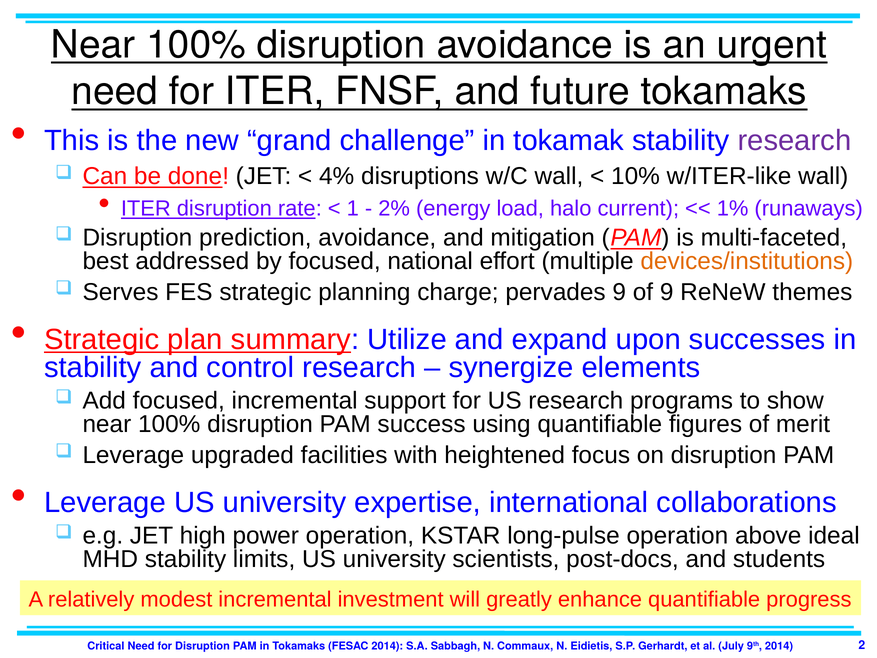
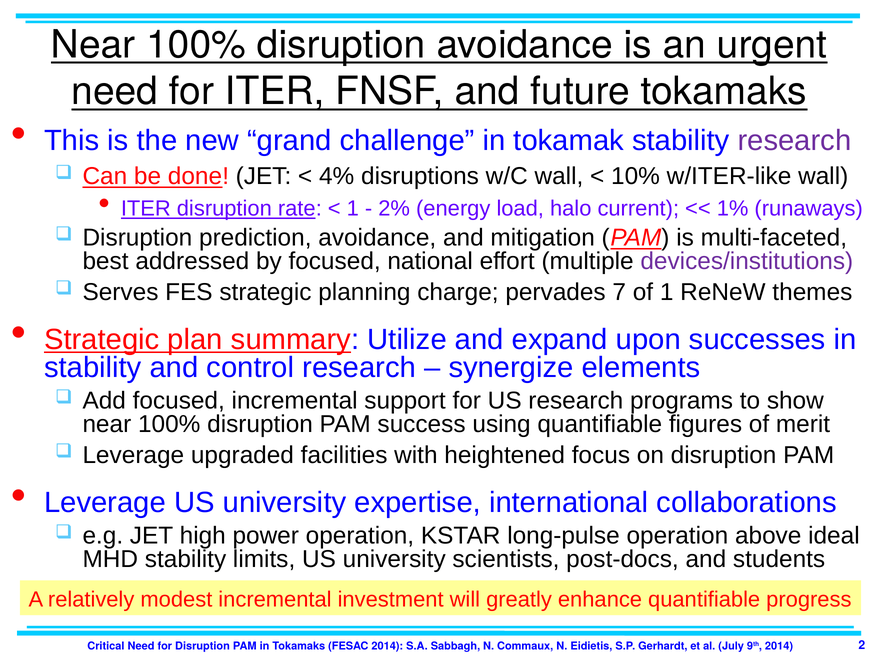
devices/institutions colour: orange -> purple
pervades 9: 9 -> 7
of 9: 9 -> 1
